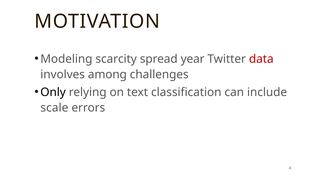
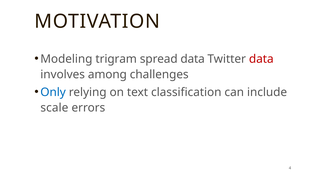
scarcity: scarcity -> trigram
spread year: year -> data
Only colour: black -> blue
